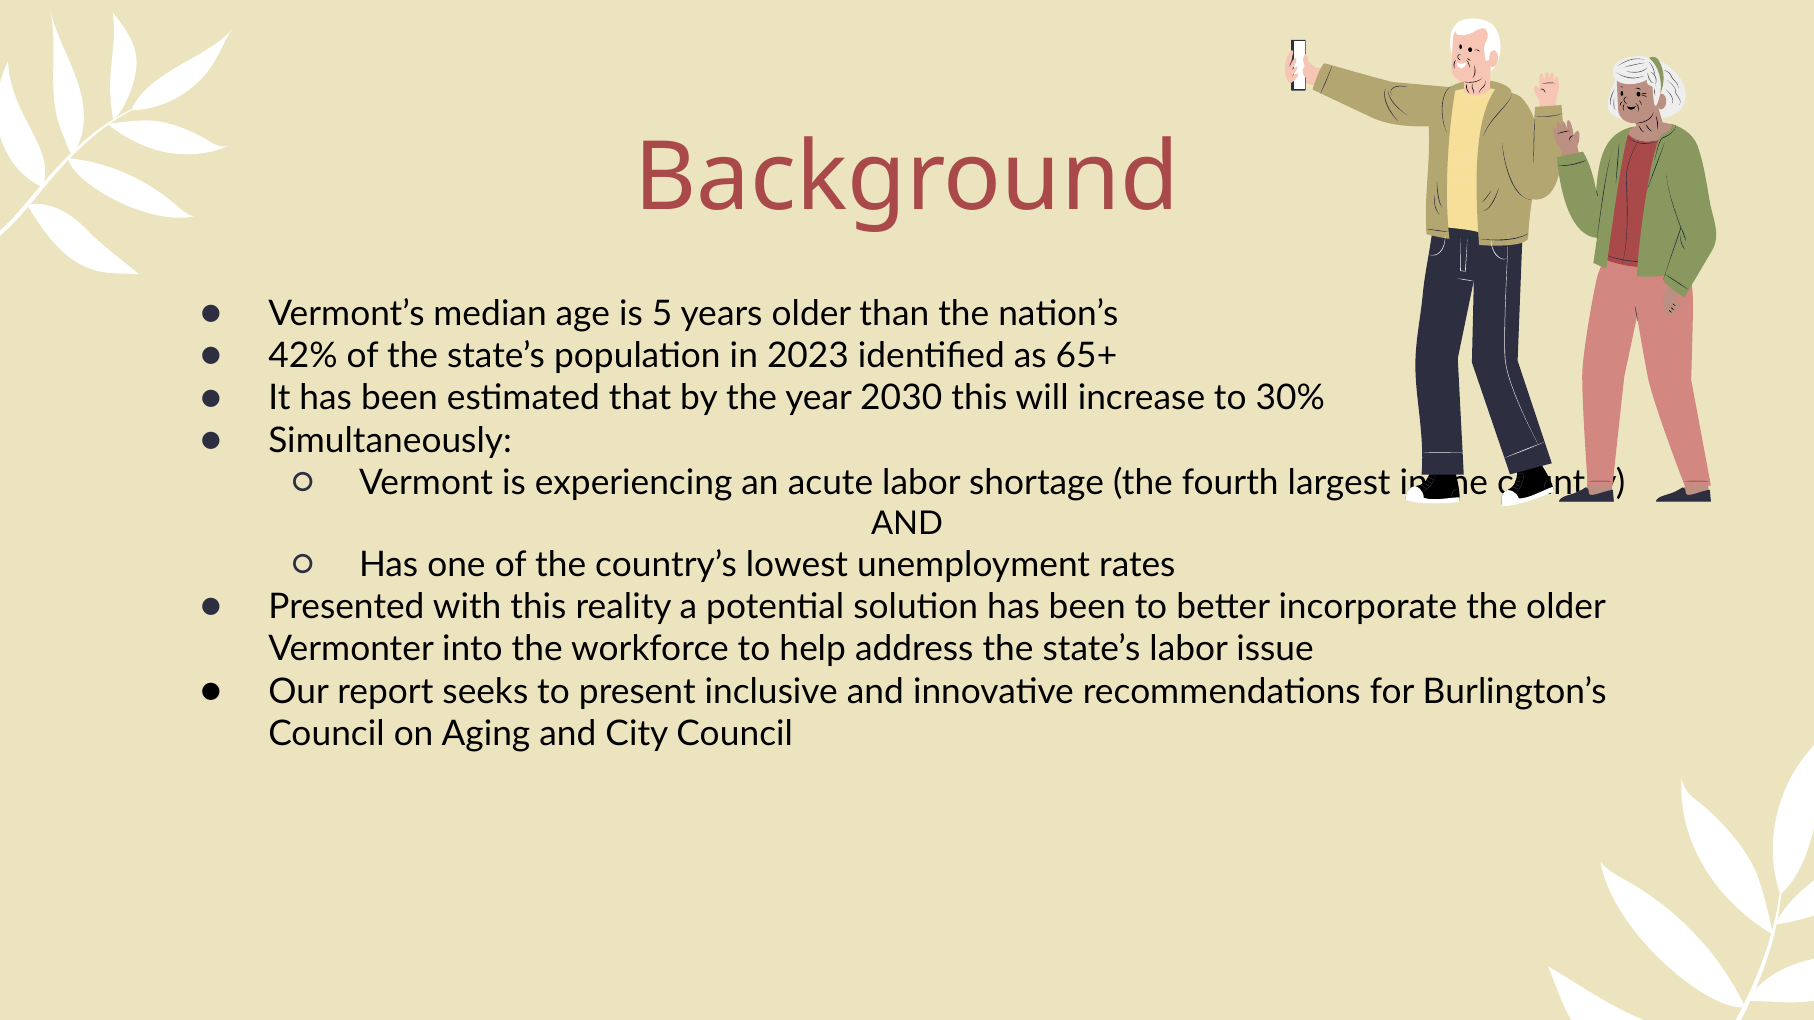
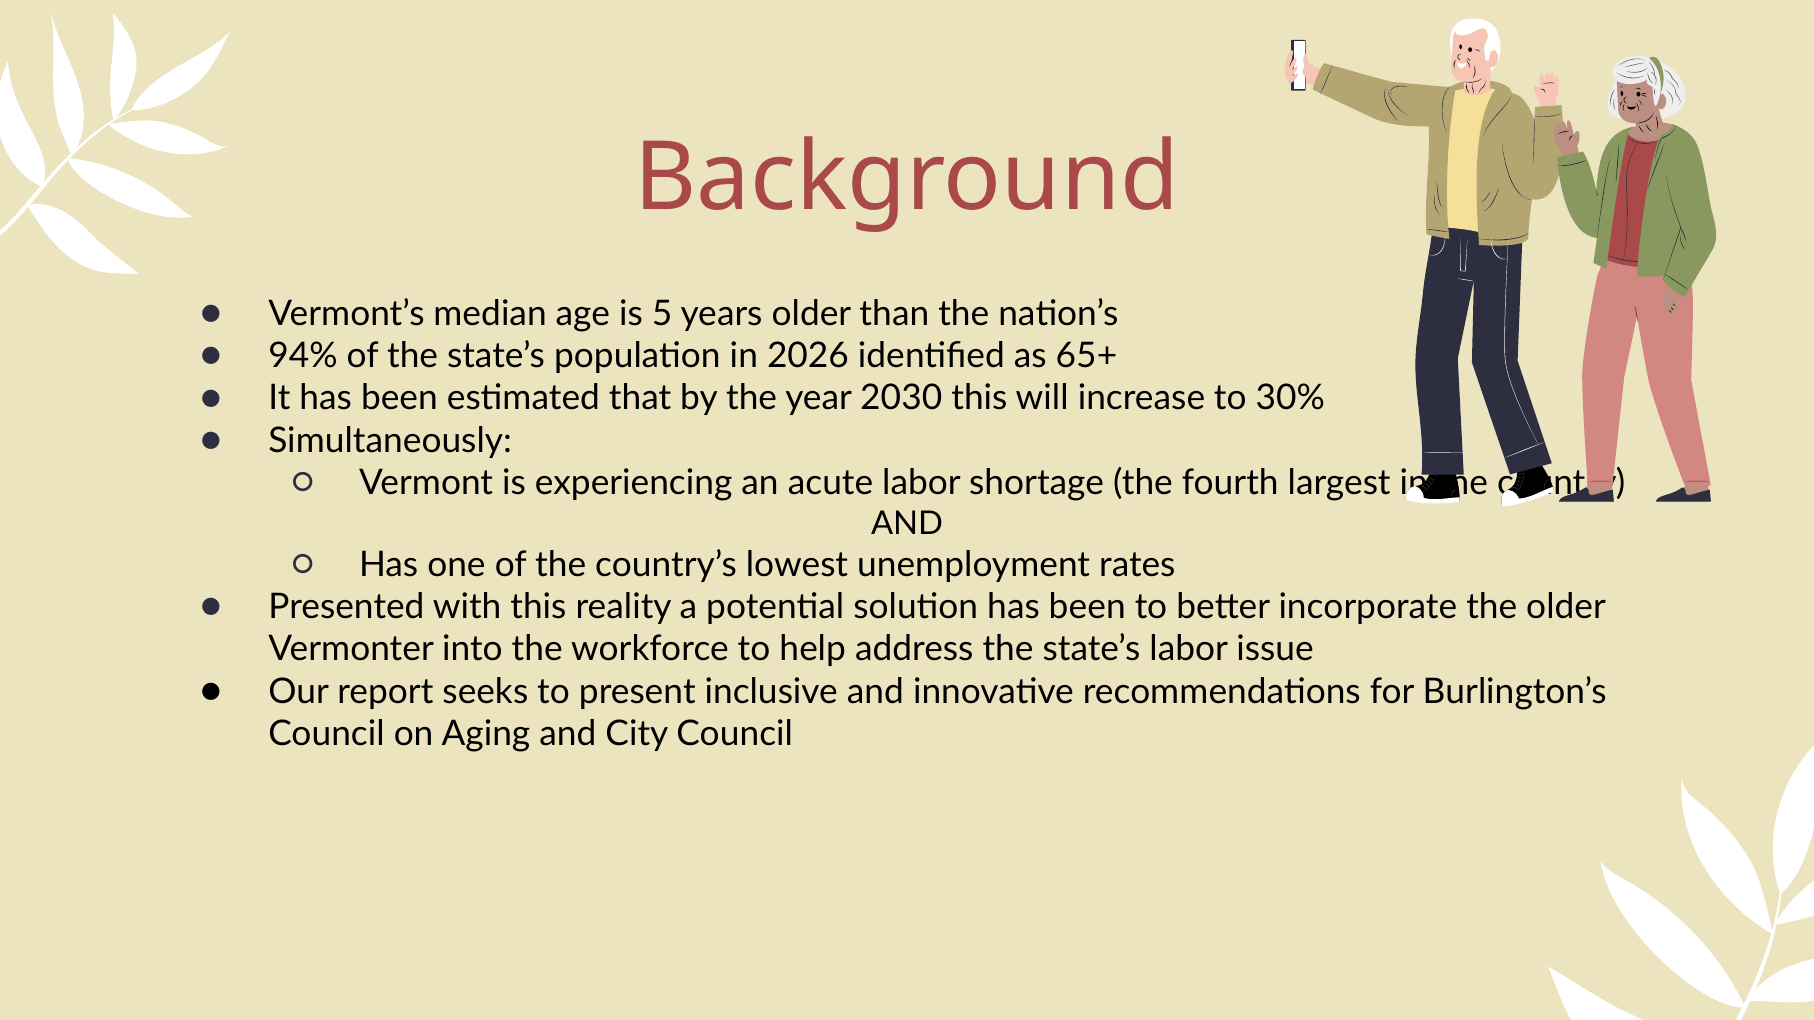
42%: 42% -> 94%
2023: 2023 -> 2026
